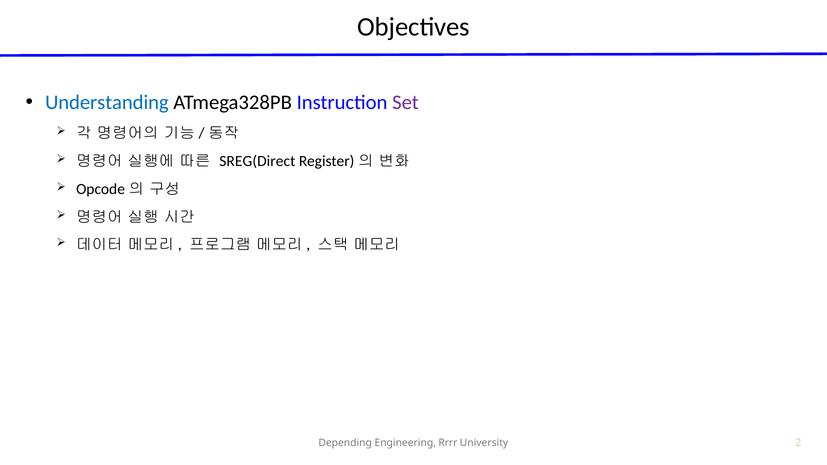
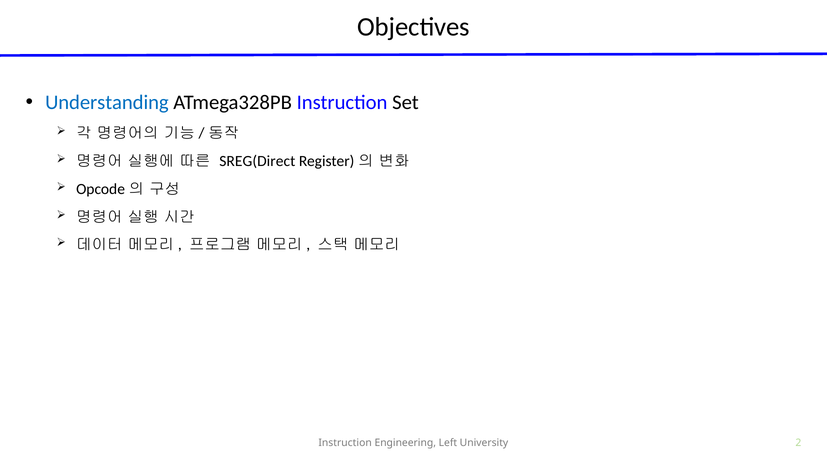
Set colour: purple -> black
Depending at (345, 443): Depending -> Instruction
Rrrr: Rrrr -> Left
